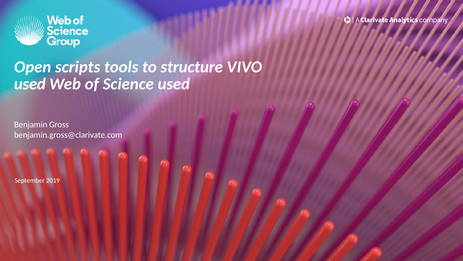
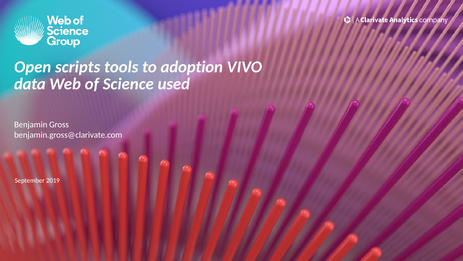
structure: structure -> adoption
used at (30, 84): used -> data
